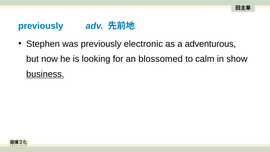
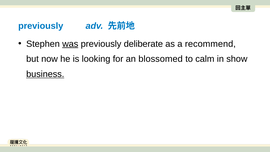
was underline: none -> present
electronic: electronic -> deliberate
adventurous: adventurous -> recommend
